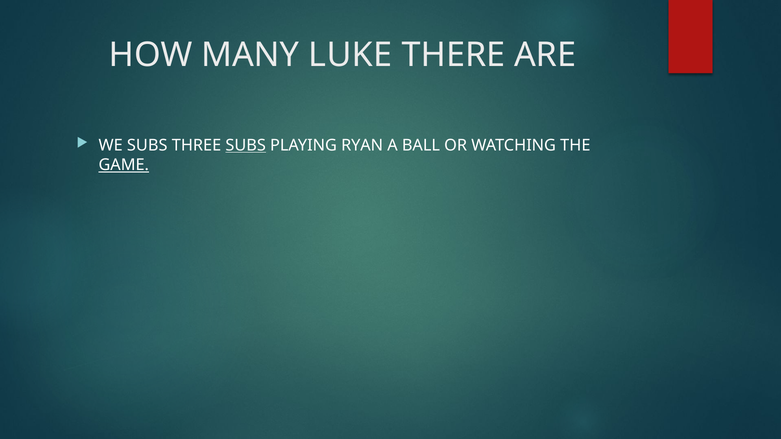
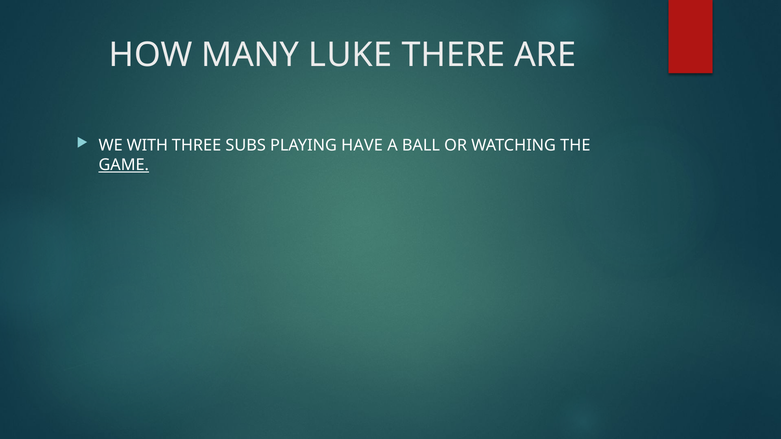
WE SUBS: SUBS -> WITH
SUBS at (246, 145) underline: present -> none
RYAN: RYAN -> HAVE
